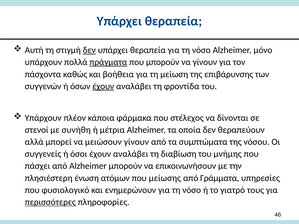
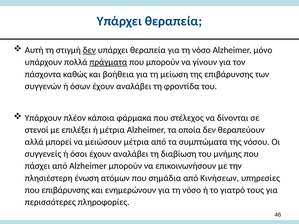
έχουν at (103, 86) underline: present -> none
συνήθη: συνήθη -> επιλέξει
μειώσουν γίνουν: γίνουν -> μέτρια
μείωσης: μείωσης -> σημάδια
Γράμματα: Γράμματα -> Κινήσεων
που φυσιολογικό: φυσιολογικό -> επιβάρυνσης
περισσότερες underline: present -> none
